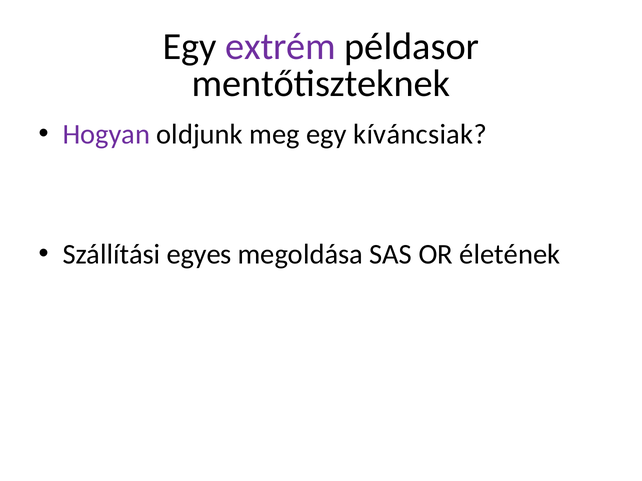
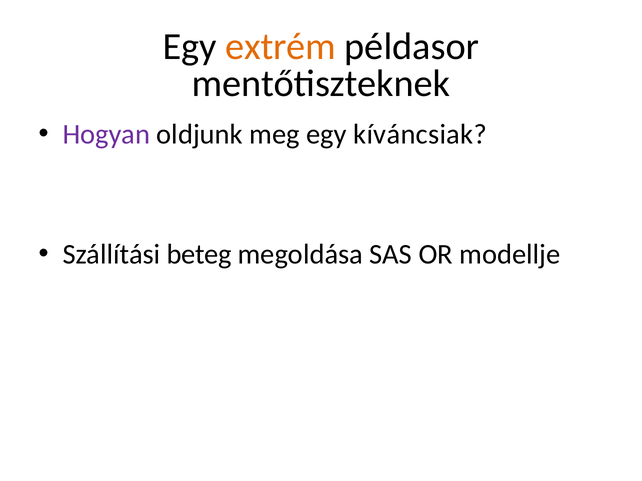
extrém colour: purple -> orange
egyes: egyes -> beteg
életének: életének -> modellje
